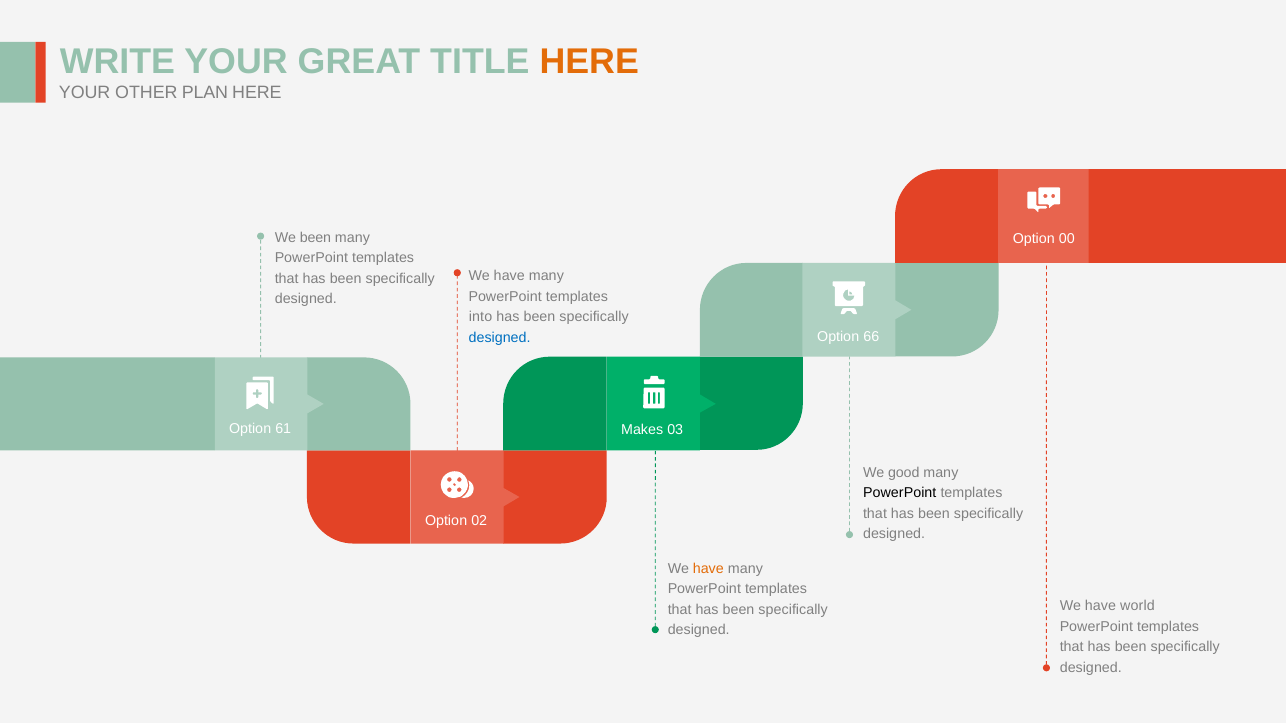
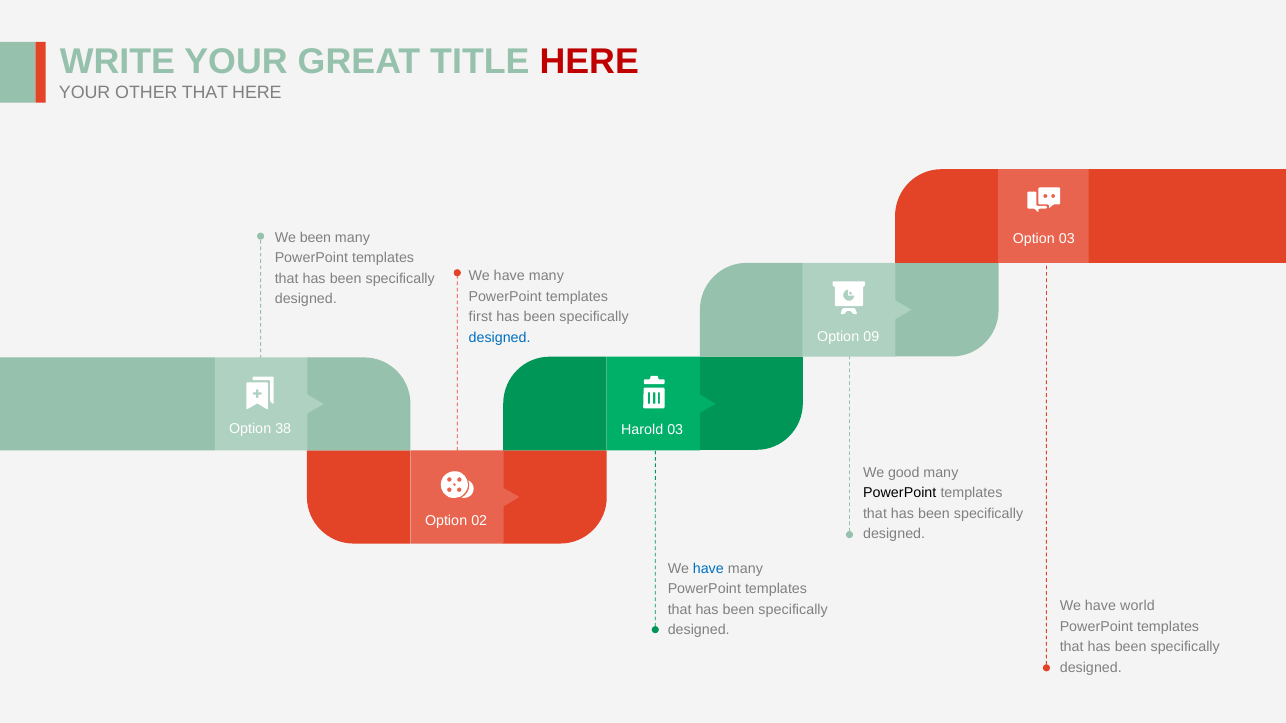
HERE at (589, 62) colour: orange -> red
OTHER PLAN: PLAN -> THAT
Option 00: 00 -> 03
into: into -> first
66: 66 -> 09
61: 61 -> 38
Makes: Makes -> Harold
have at (708, 569) colour: orange -> blue
